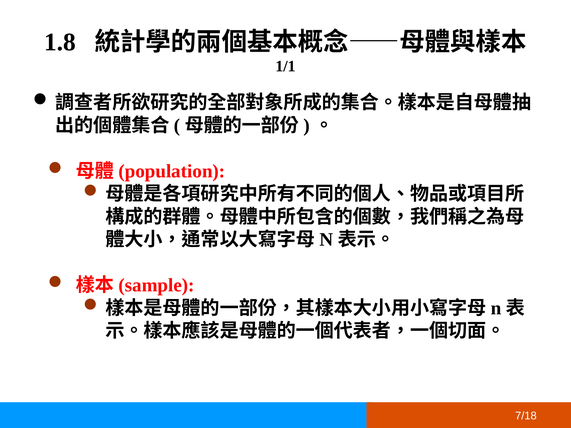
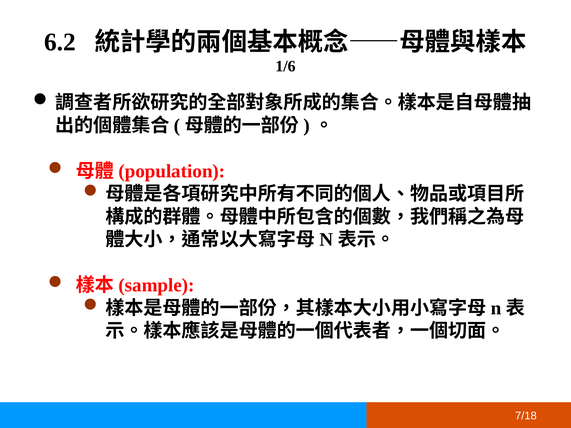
1.8: 1.8 -> 6.2
1/1: 1/1 -> 1/6
